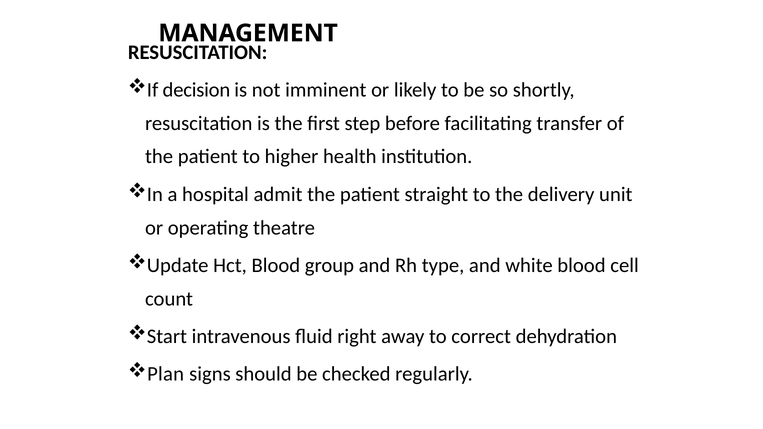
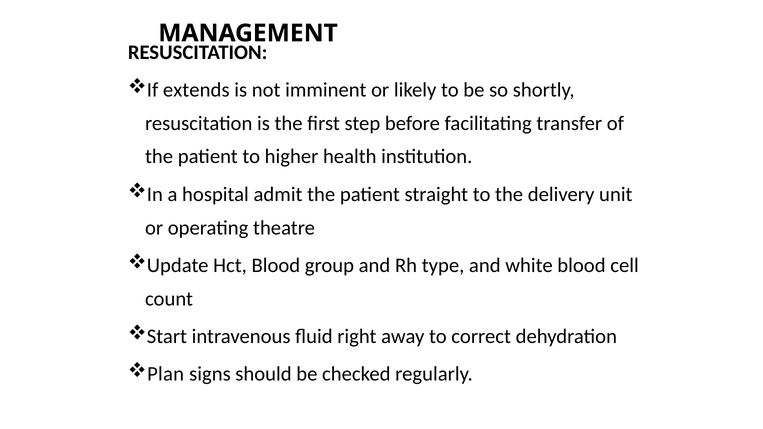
decision: decision -> extends
